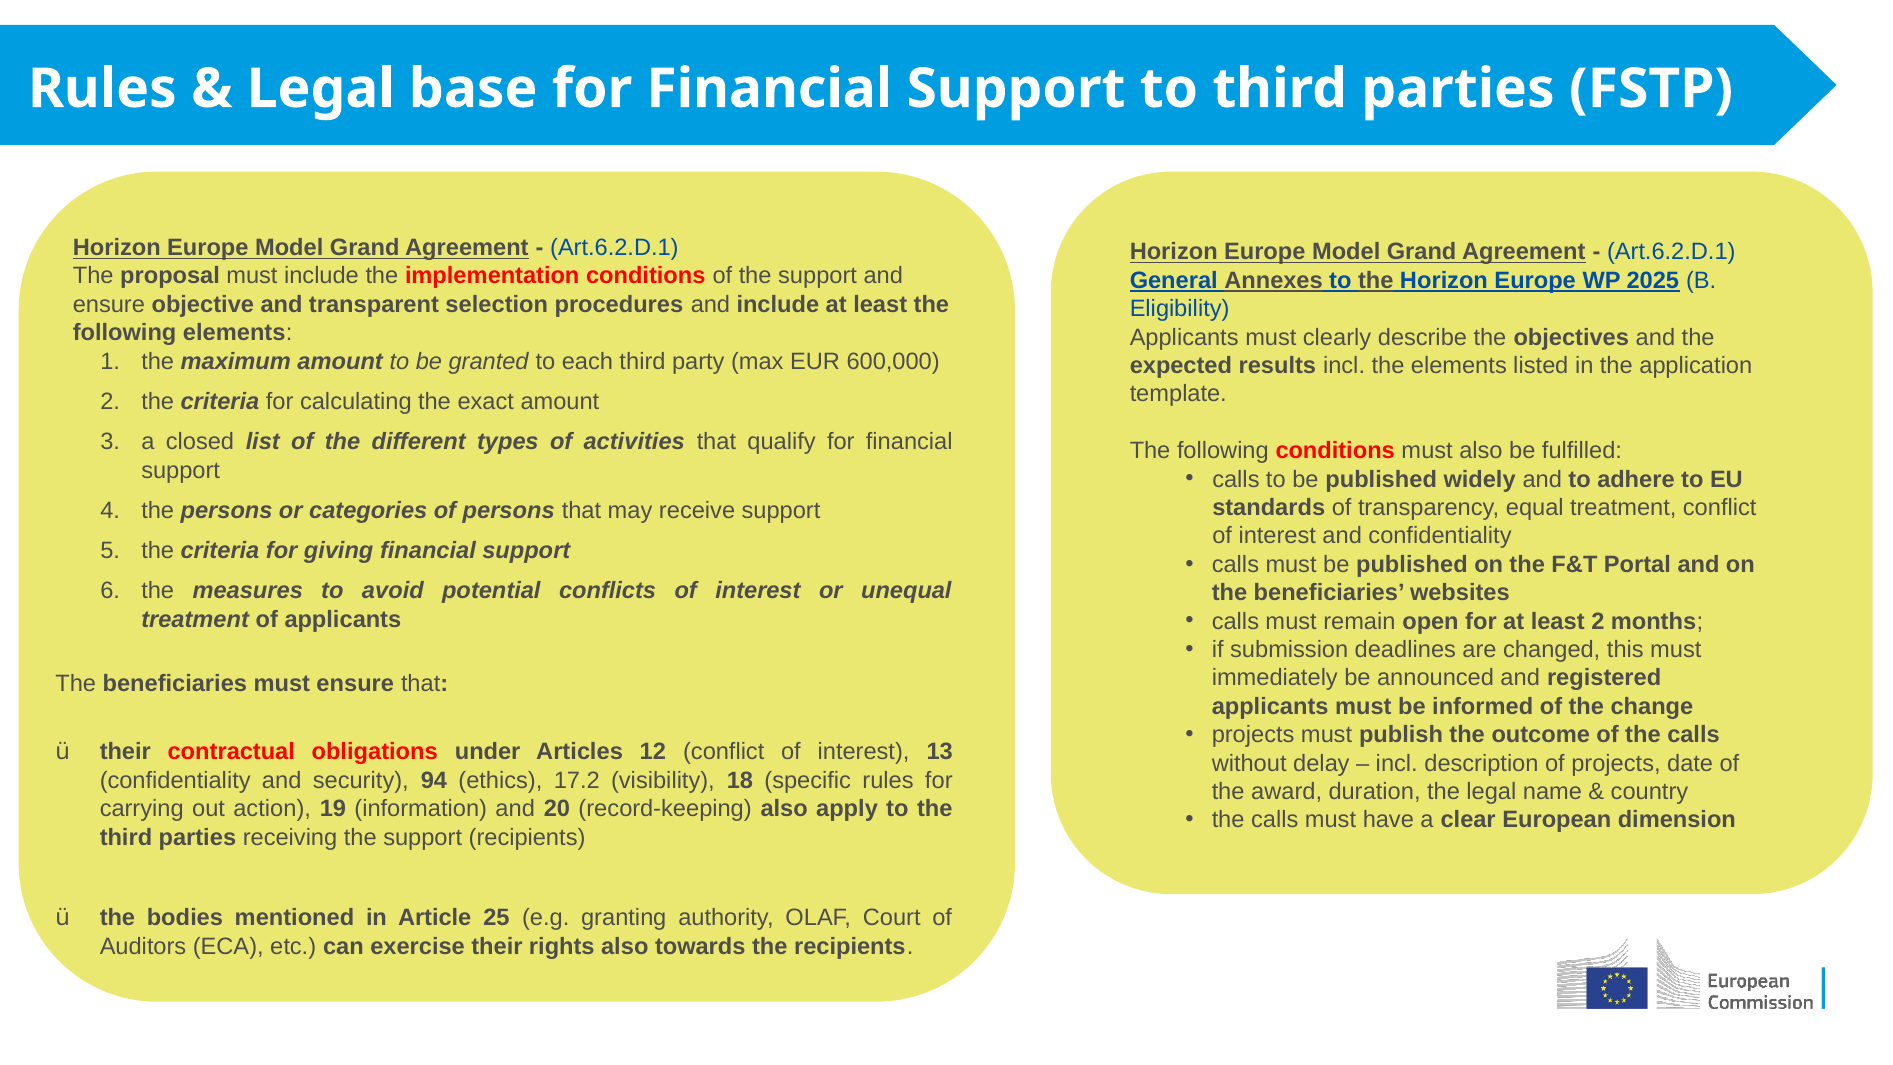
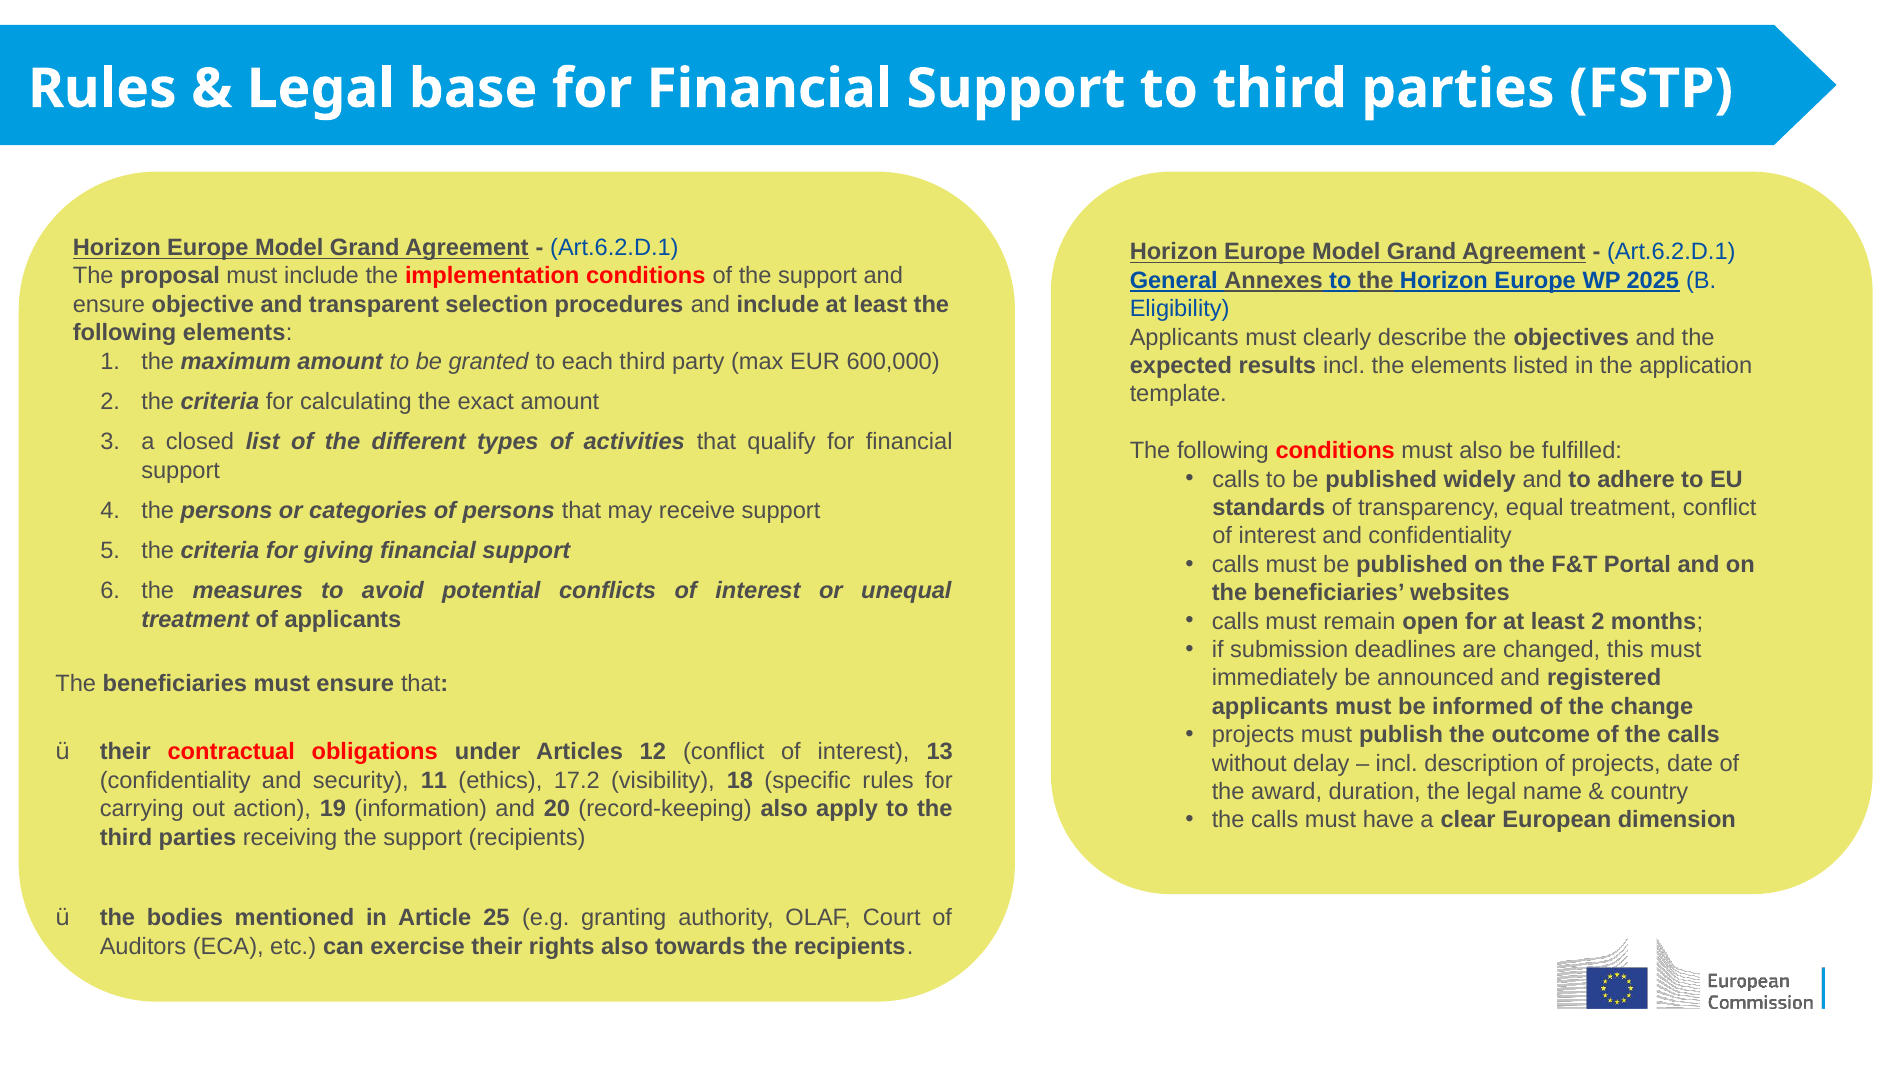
94: 94 -> 11
